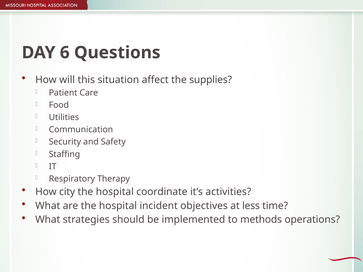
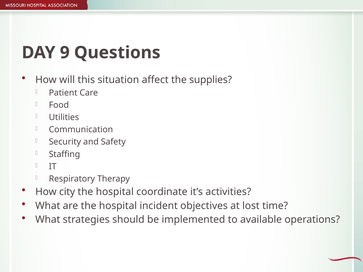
6: 6 -> 9
less: less -> lost
methods: methods -> available
